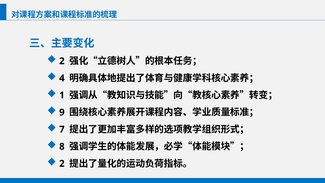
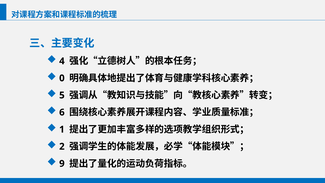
2 at (62, 61): 2 -> 4
4: 4 -> 0
1: 1 -> 5
9: 9 -> 6
7: 7 -> 1
8: 8 -> 2
2 at (62, 163): 2 -> 9
